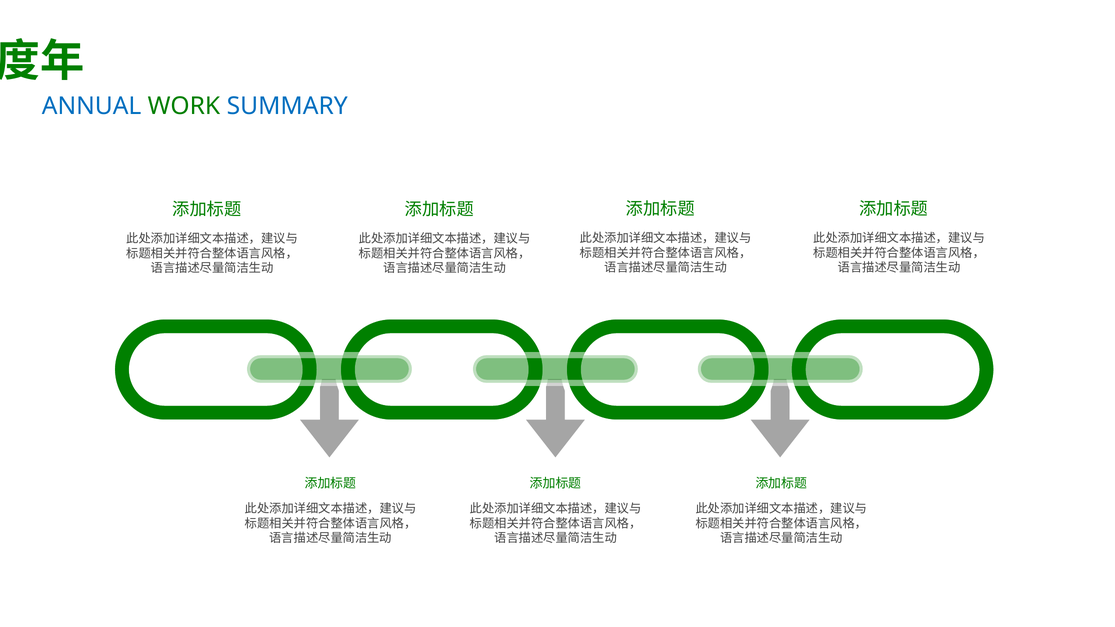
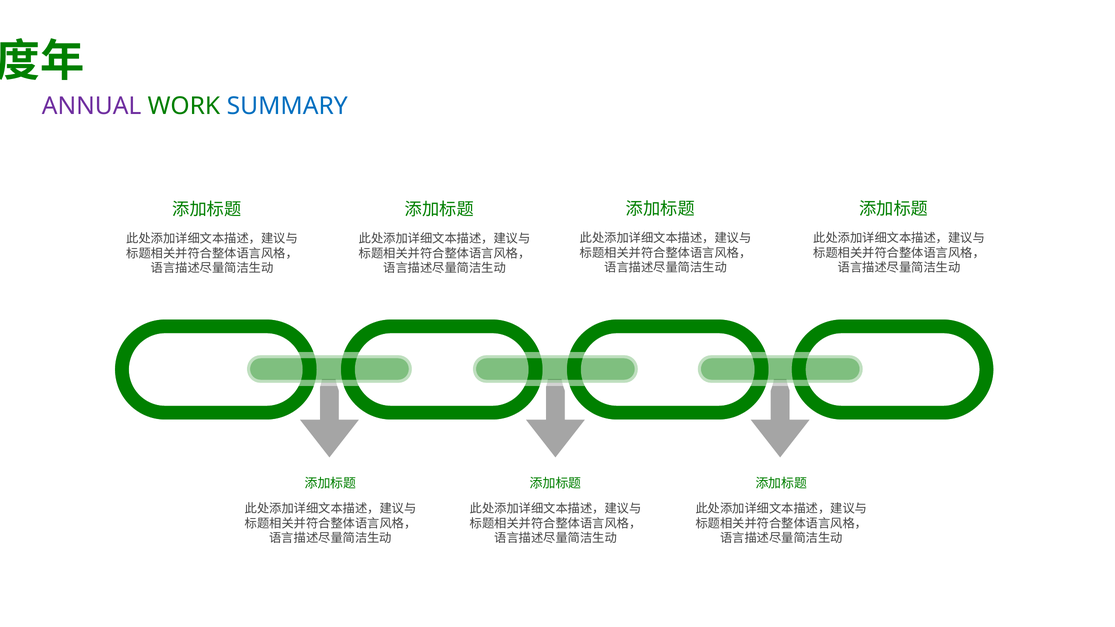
ANNUAL colour: blue -> purple
